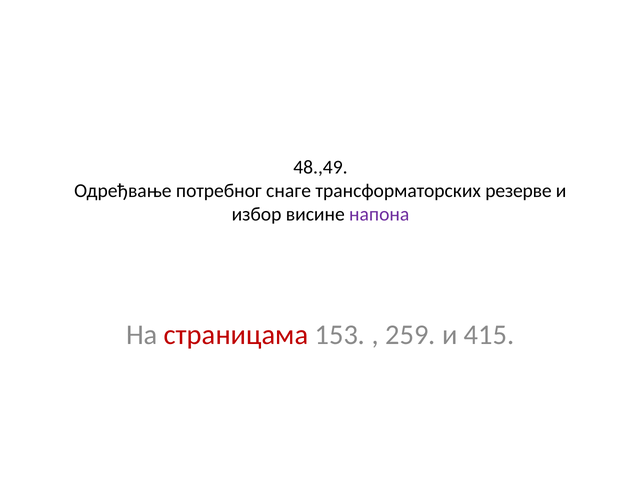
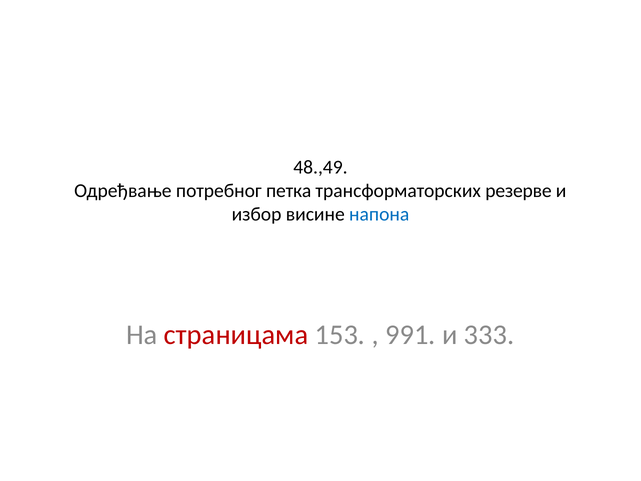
снаге: снаге -> петка
напонa colour: purple -> blue
259: 259 -> 991
415: 415 -> 333
